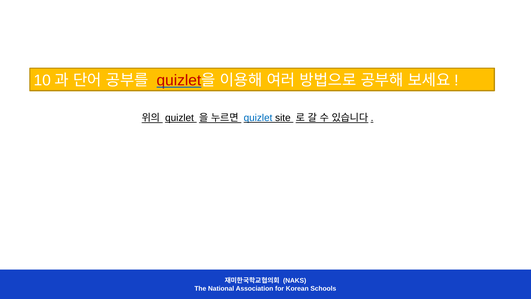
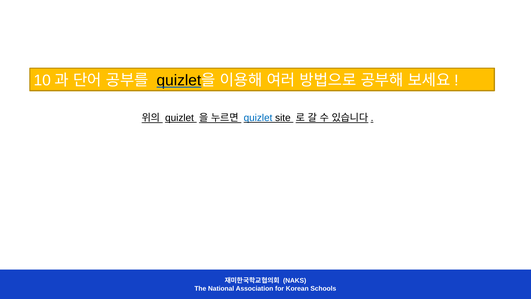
quizlet at (179, 80) colour: red -> black
